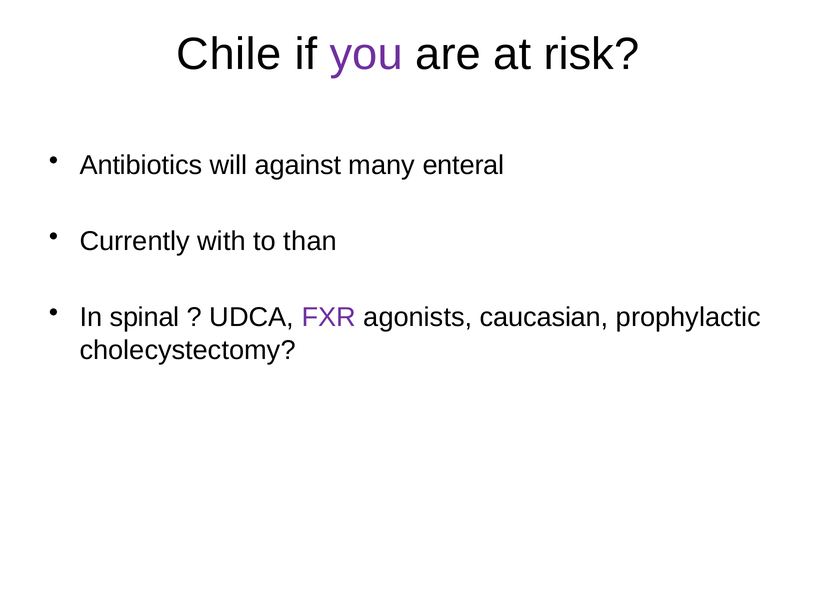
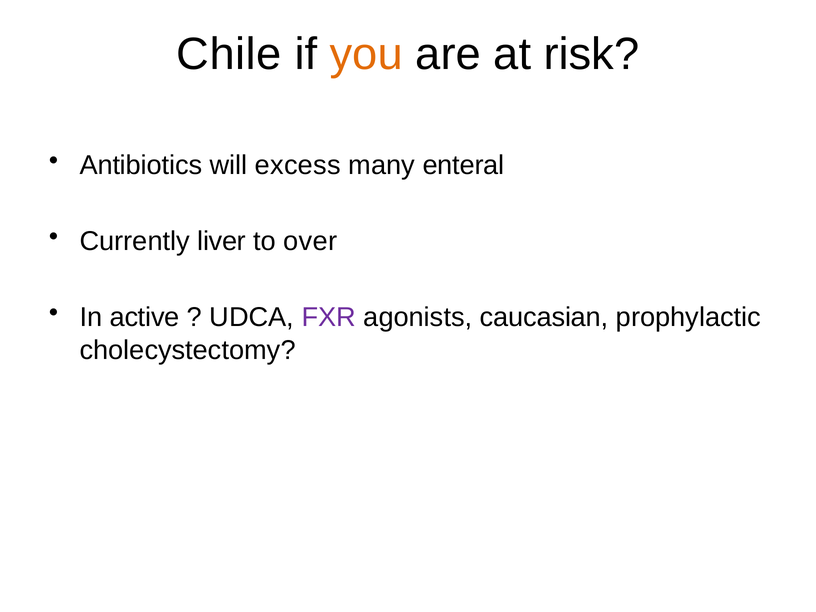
you colour: purple -> orange
against: against -> excess
with: with -> liver
than: than -> over
spinal: spinal -> active
